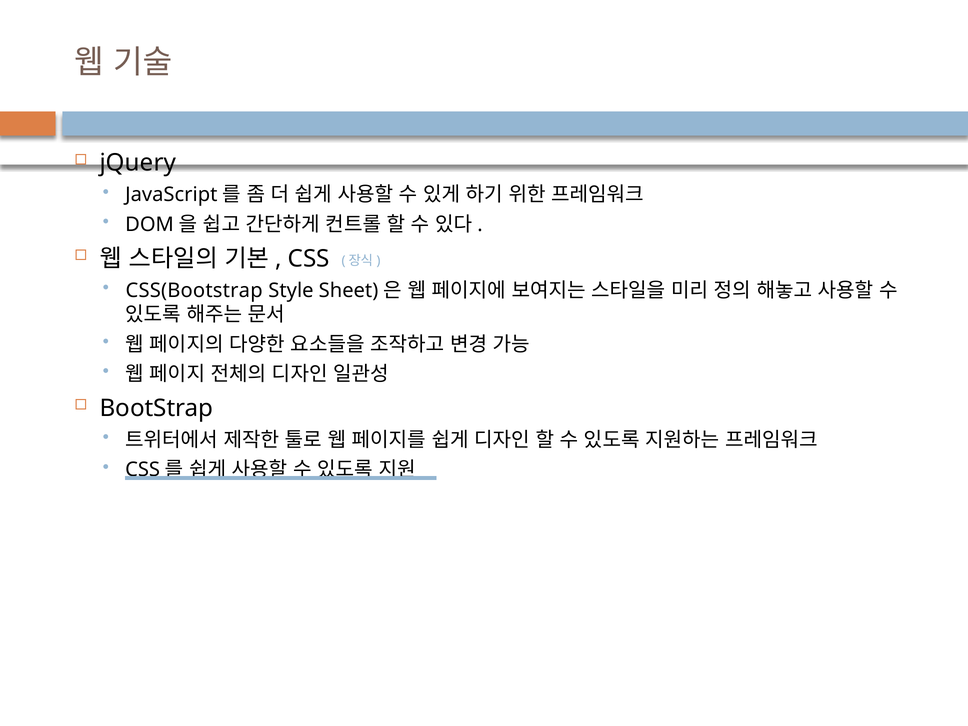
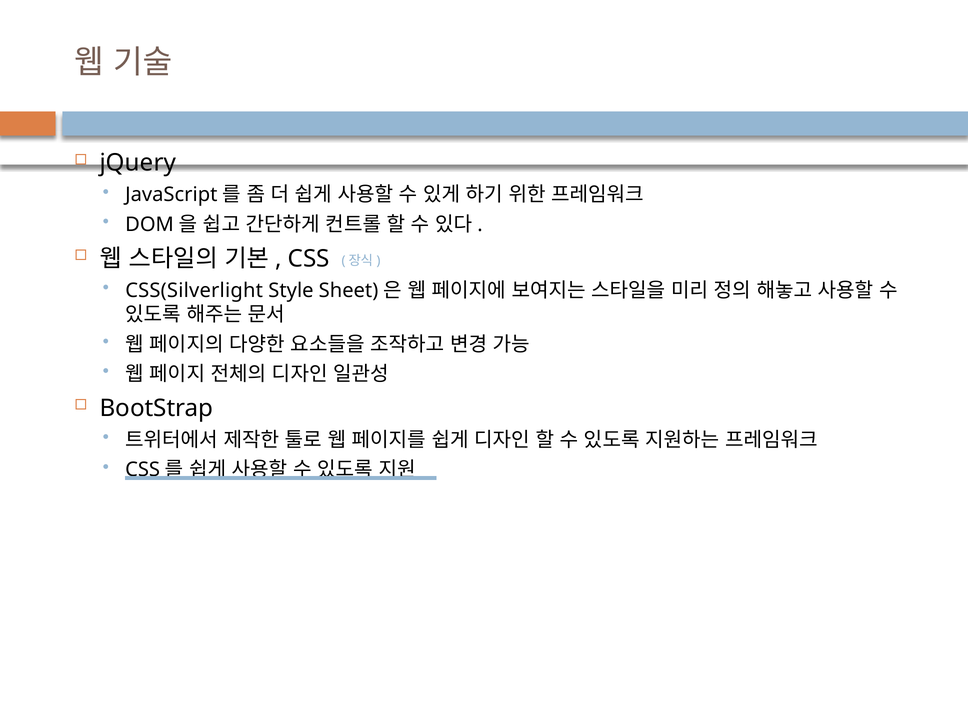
CSS(Bootstrap: CSS(Bootstrap -> CSS(Silverlight
